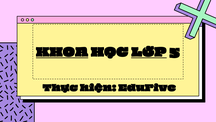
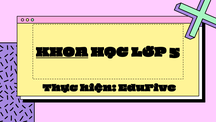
LỚP underline: present -> none
